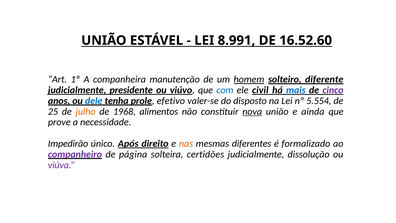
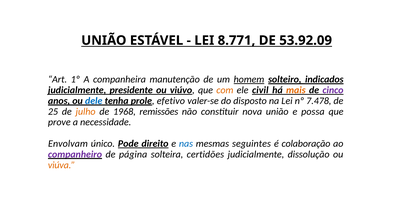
8.991: 8.991 -> 8.771
16.52.60: 16.52.60 -> 53.92.09
diferente: diferente -> indicados
com colour: blue -> orange
mais colour: blue -> orange
5.554: 5.554 -> 7.478
alimentos: alimentos -> remissões
nova underline: present -> none
ainda: ainda -> possa
Impedirão: Impedirão -> Envolvam
Após: Após -> Pode
nas colour: orange -> blue
diferentes: diferentes -> seguintes
formalizado: formalizado -> colaboração
viúva colour: purple -> orange
